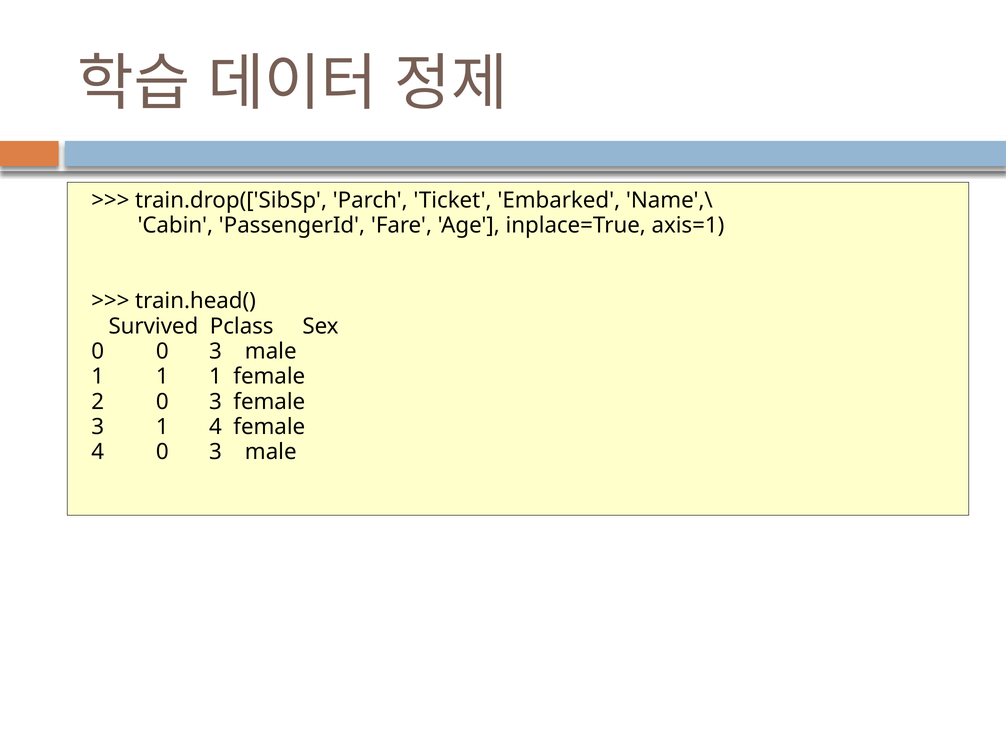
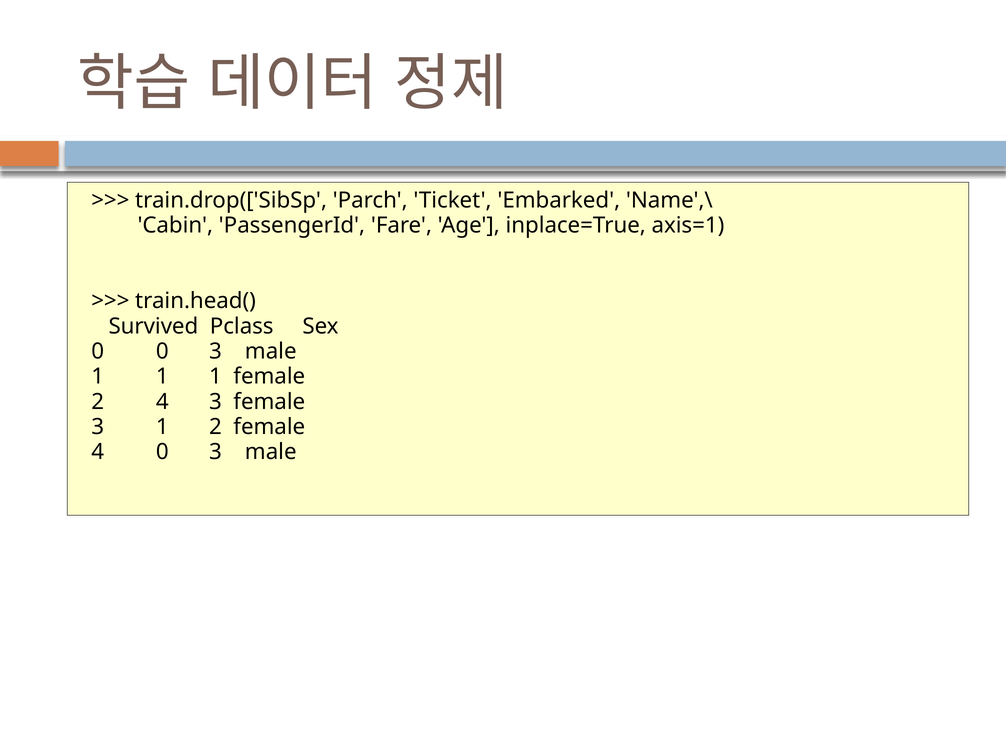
2 0: 0 -> 4
1 4: 4 -> 2
